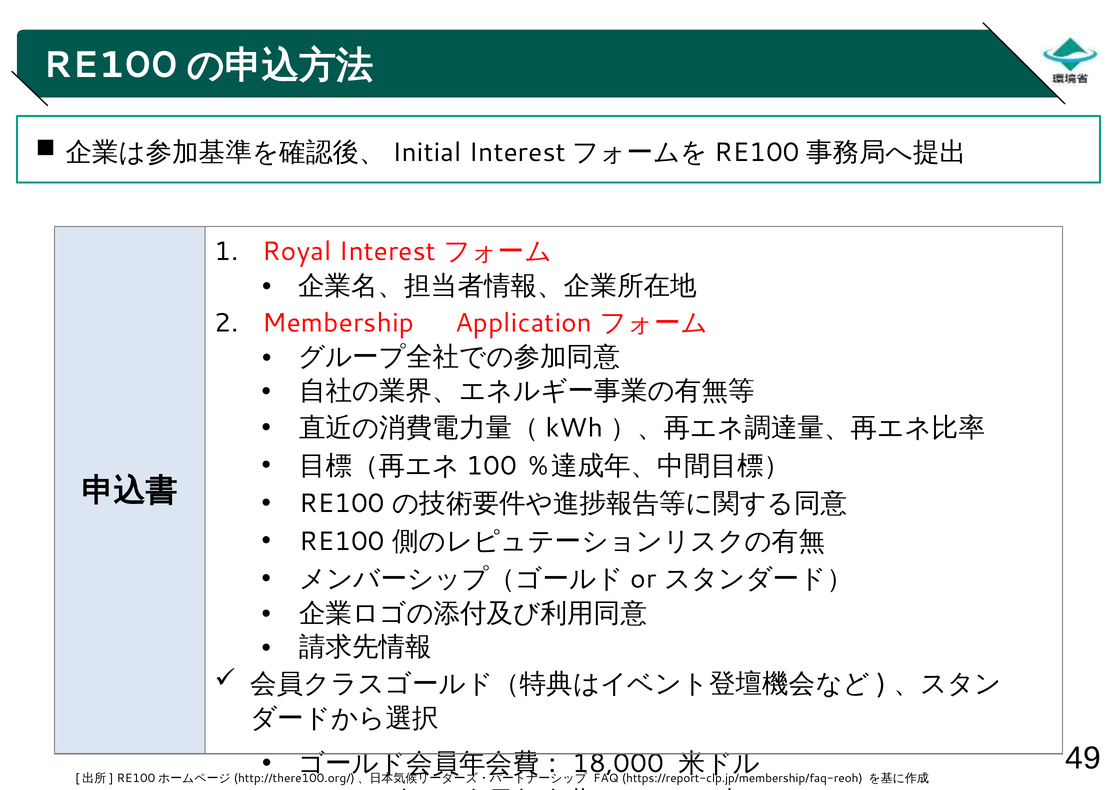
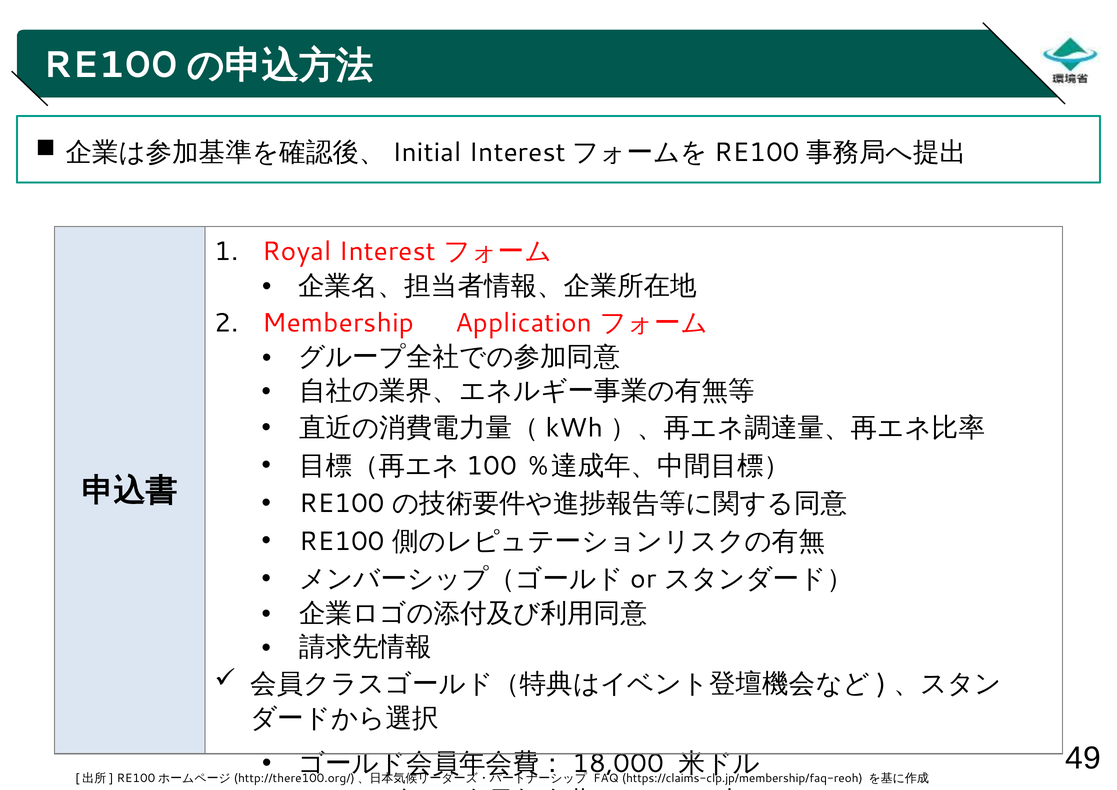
https://report-clp.jp/membership/faq-reoh: https://report-clp.jp/membership/faq-reoh -> https://claims-clp.jp/membership/faq-reoh
